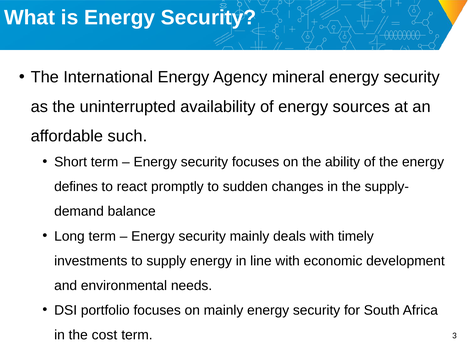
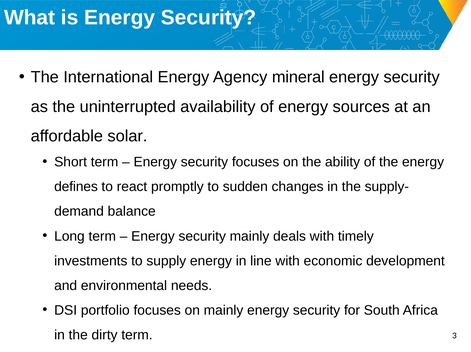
such: such -> solar
cost: cost -> dirty
